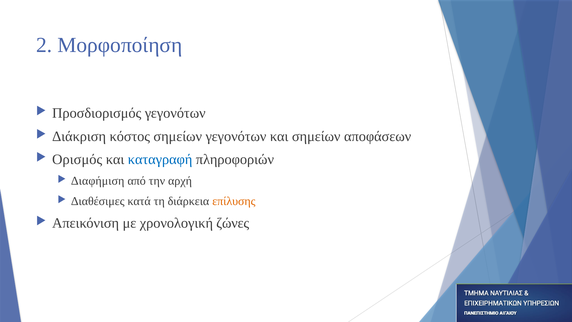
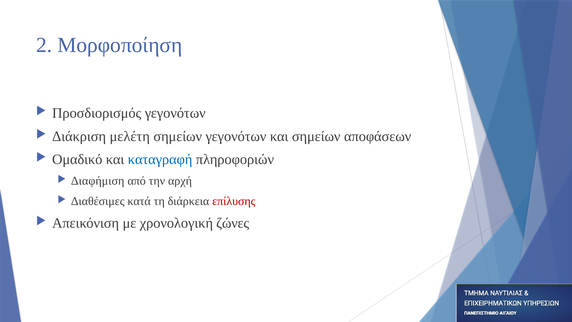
κόστος: κόστος -> μελέτη
Ορισμός: Ορισμός -> Ομαδικό
επίλυσης colour: orange -> red
